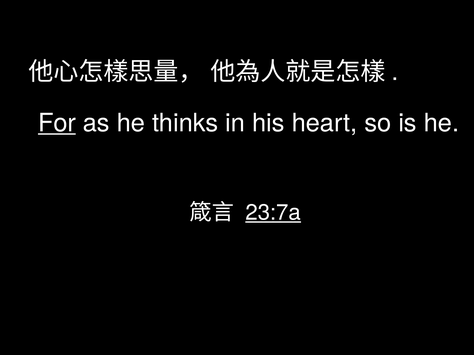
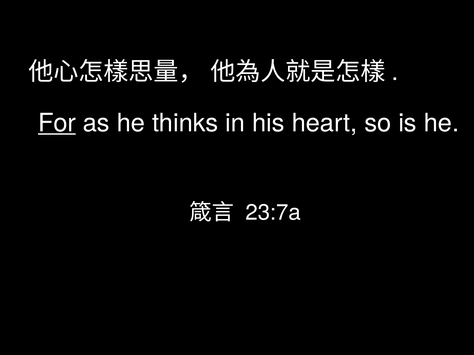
23:7a underline: present -> none
